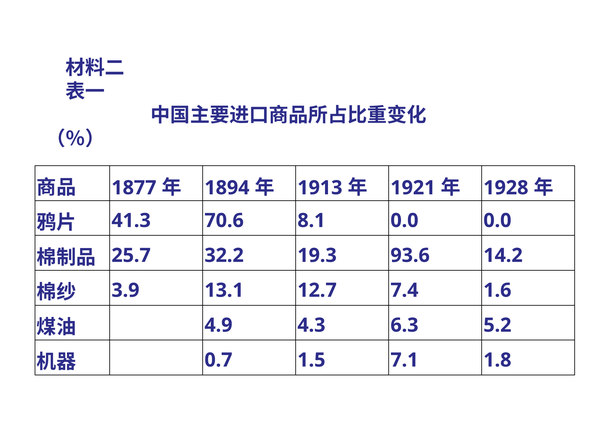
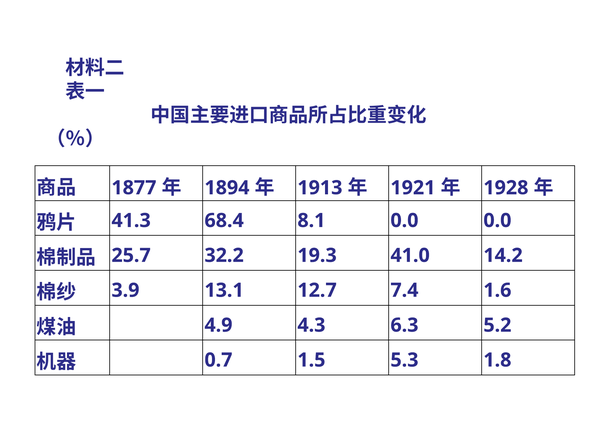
70.6: 70.6 -> 68.4
93.6: 93.6 -> 41.0
7.1: 7.1 -> 5.3
